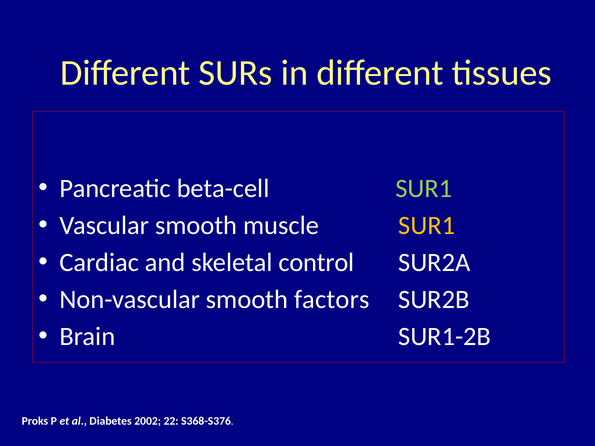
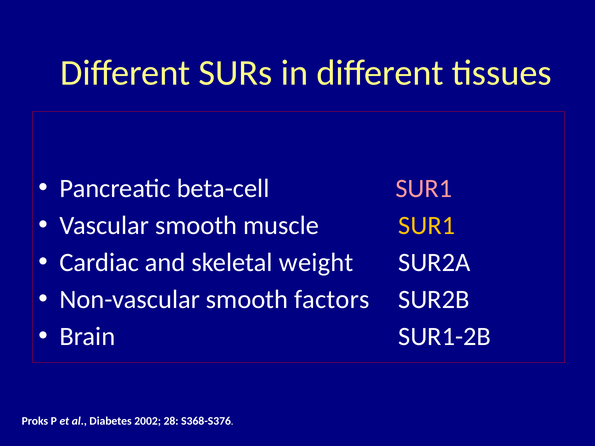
SUR1 at (424, 188) colour: light green -> pink
control: control -> weight
22: 22 -> 28
